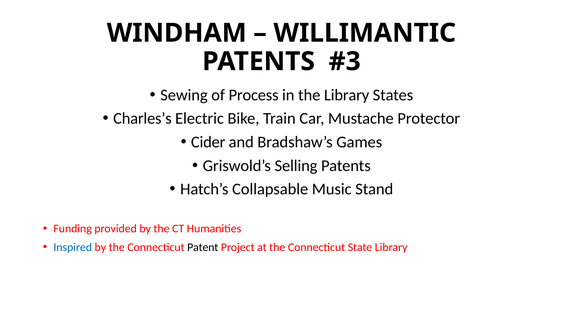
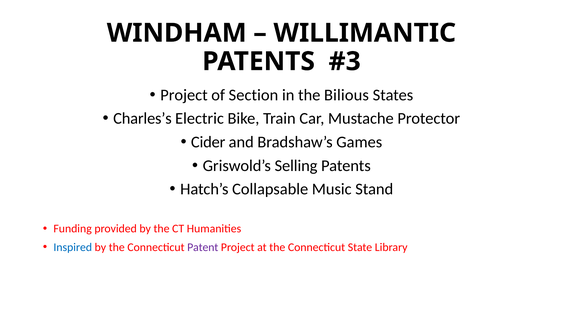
Sewing at (184, 95): Sewing -> Project
Process: Process -> Section
the Library: Library -> Bilious
Patent colour: black -> purple
